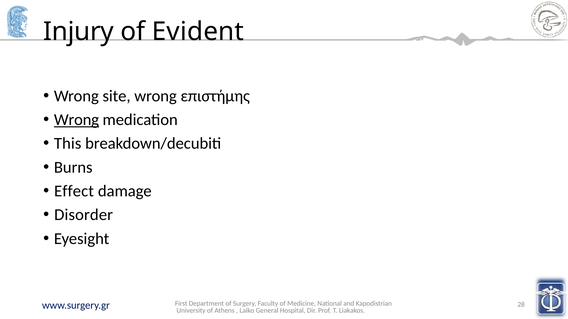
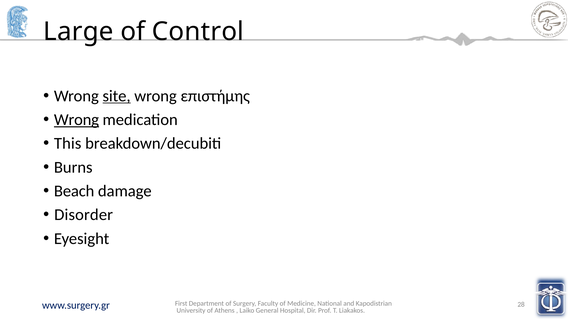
Injury: Injury -> Large
Evident: Evident -> Control
site underline: none -> present
Effect: Effect -> Beach
